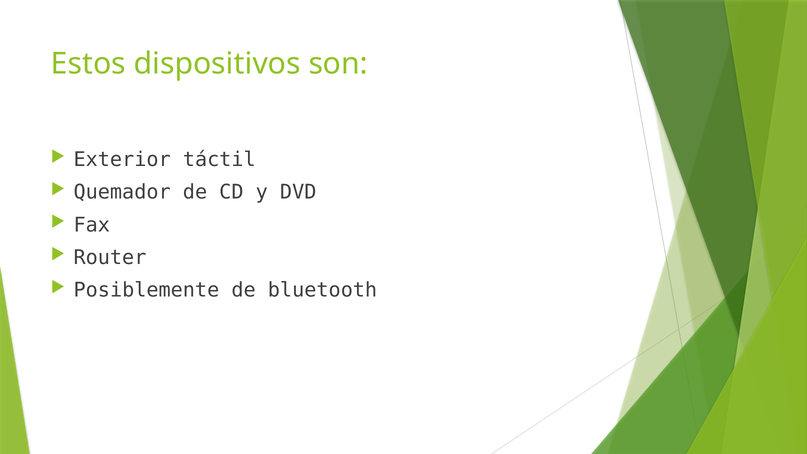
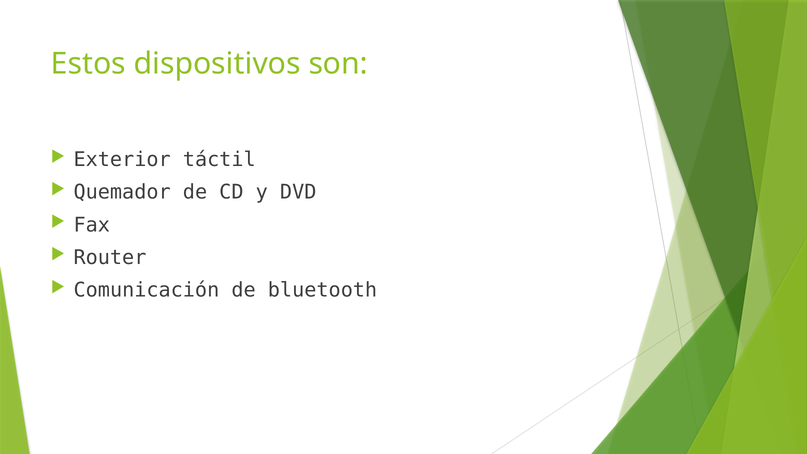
Posiblemente: Posiblemente -> Comunicación
